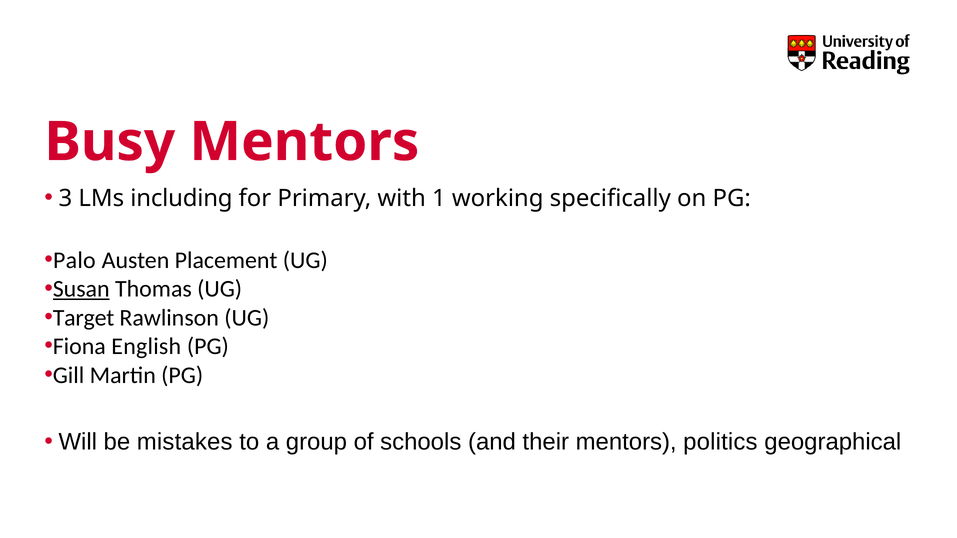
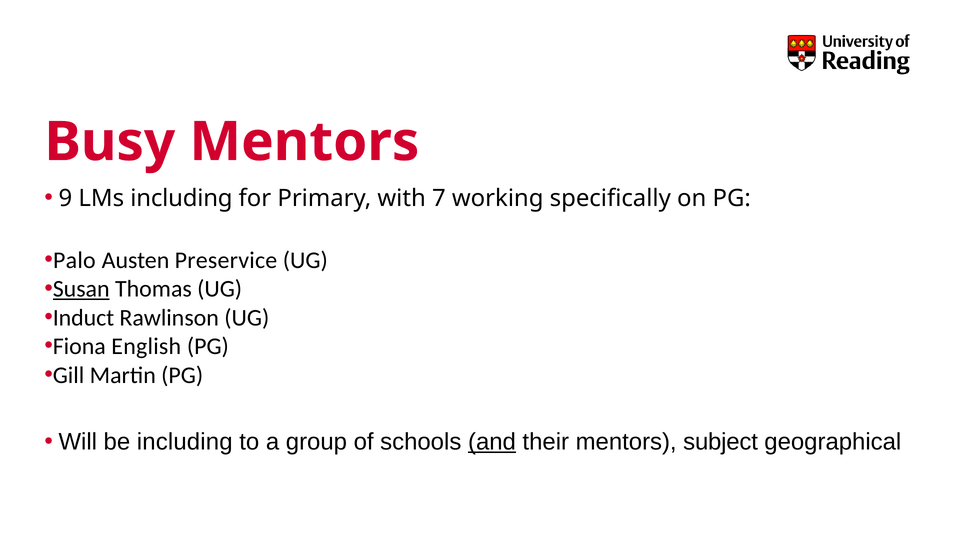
3: 3 -> 9
1: 1 -> 7
Placement: Placement -> Preservice
Target: Target -> Induct
be mistakes: mistakes -> including
and underline: none -> present
politics: politics -> subject
